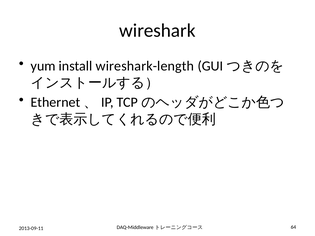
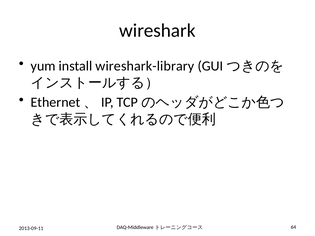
wireshark-length: wireshark-length -> wireshark-library
